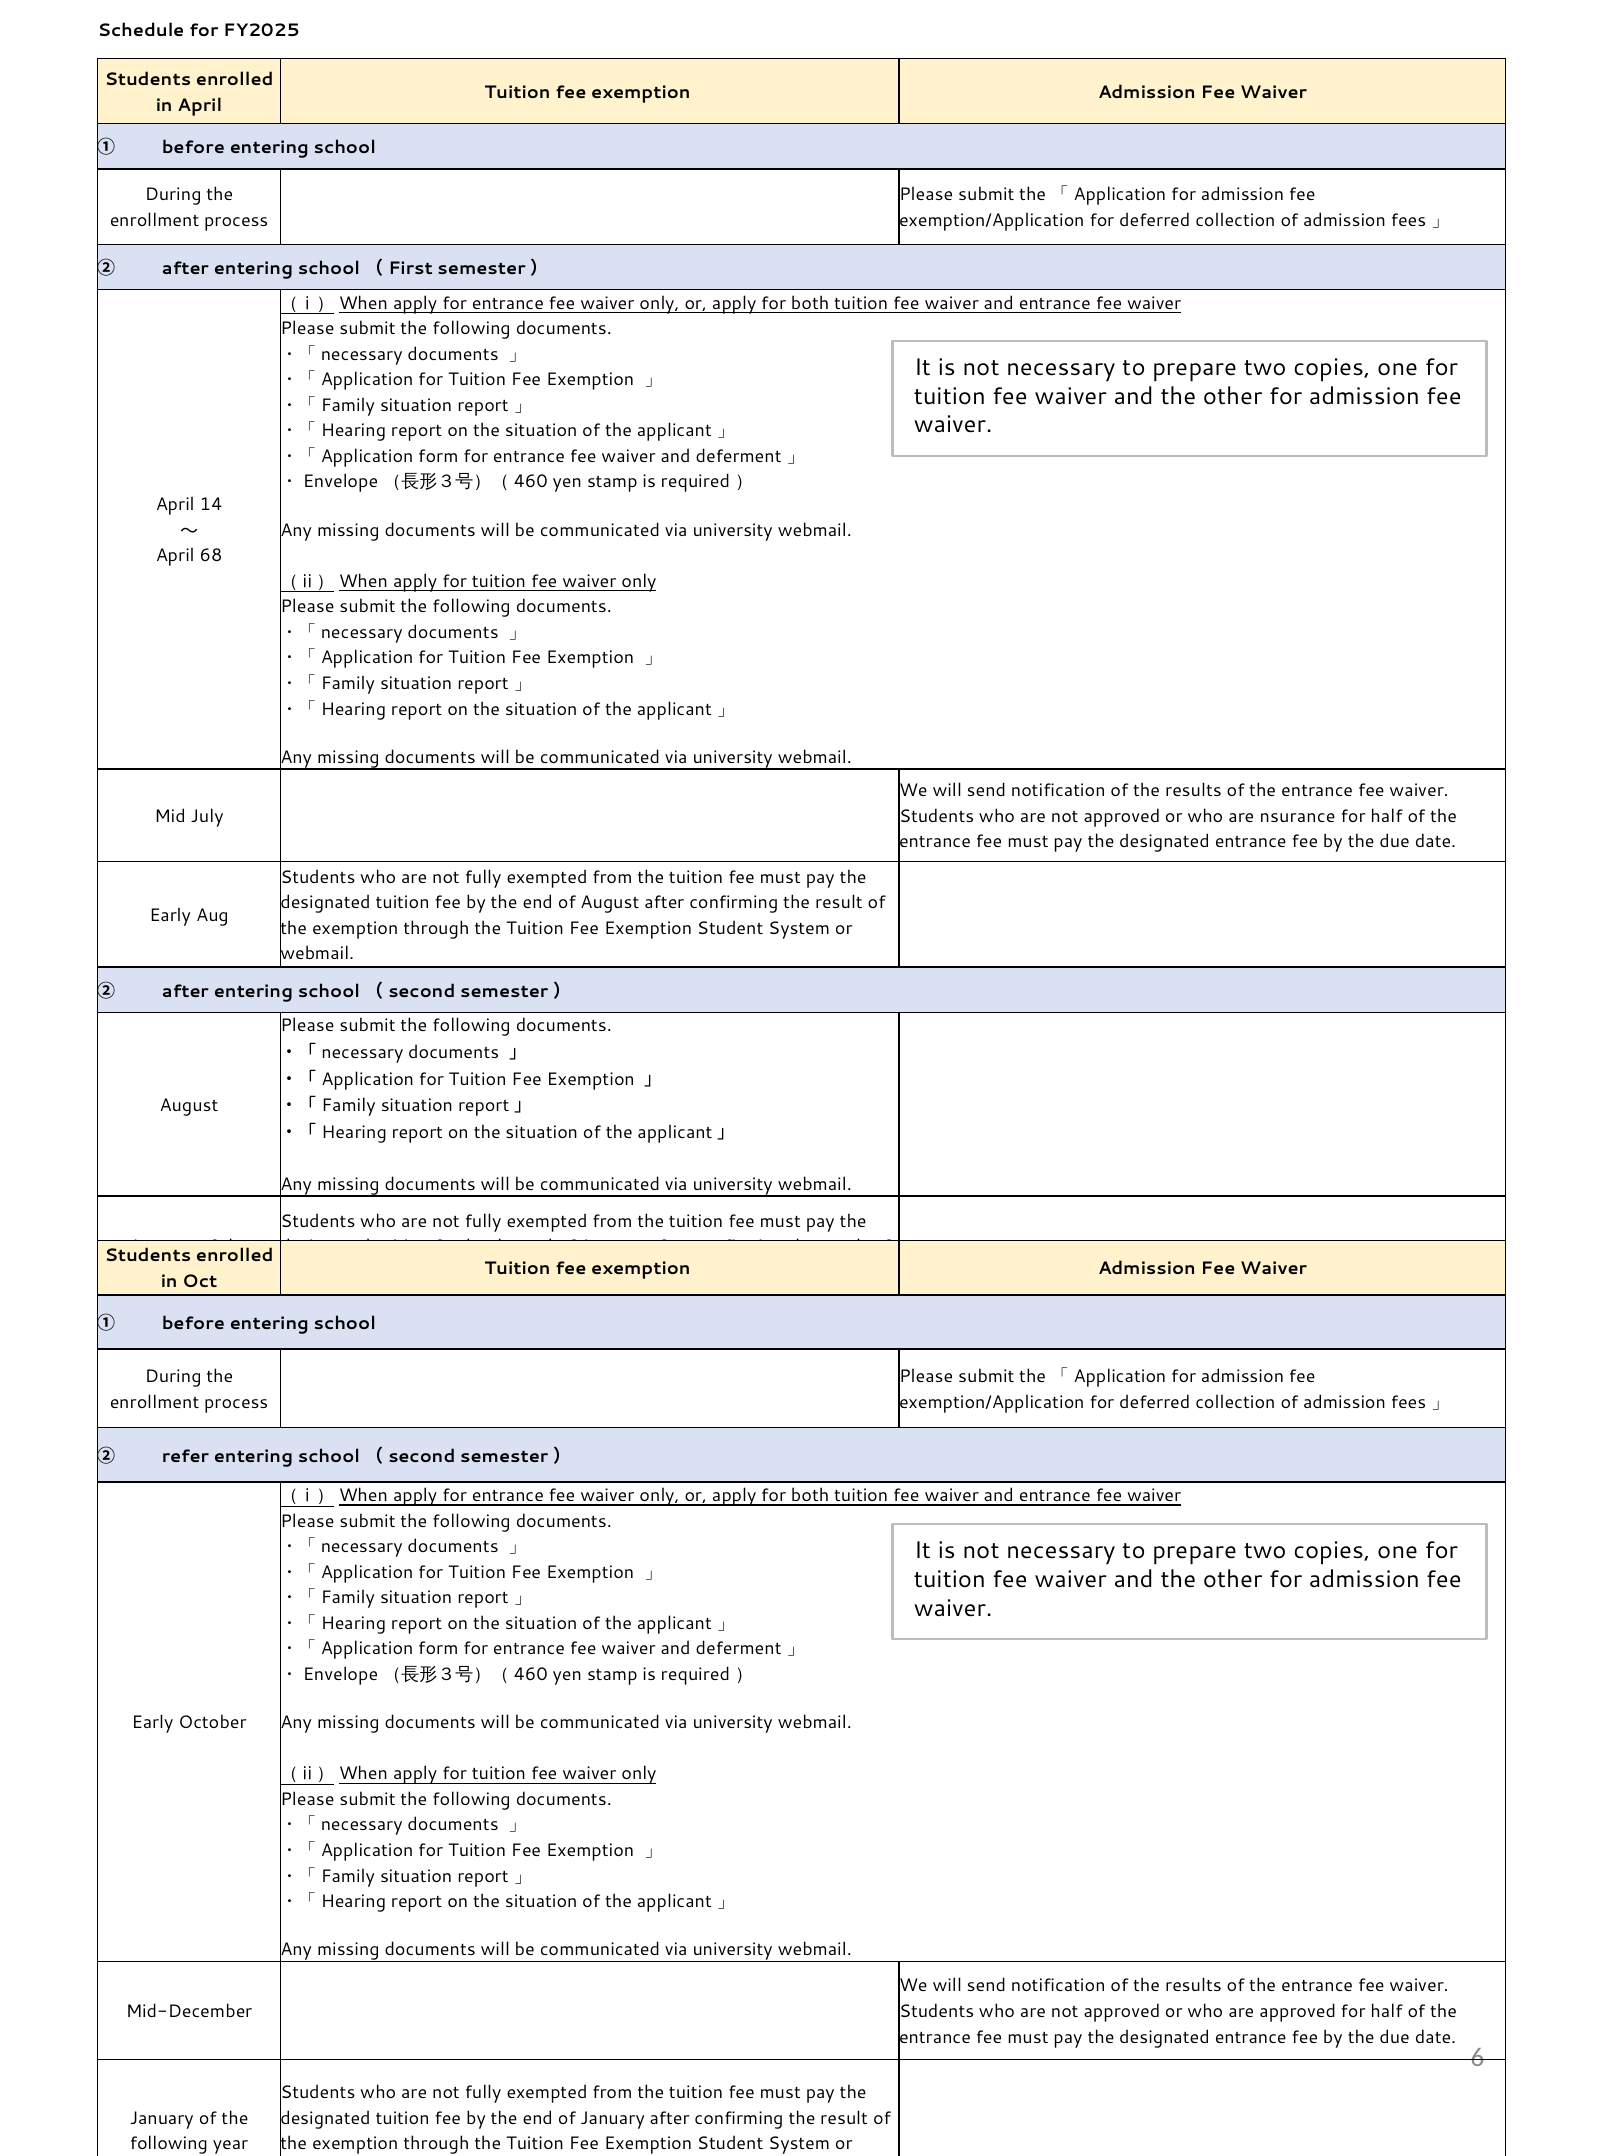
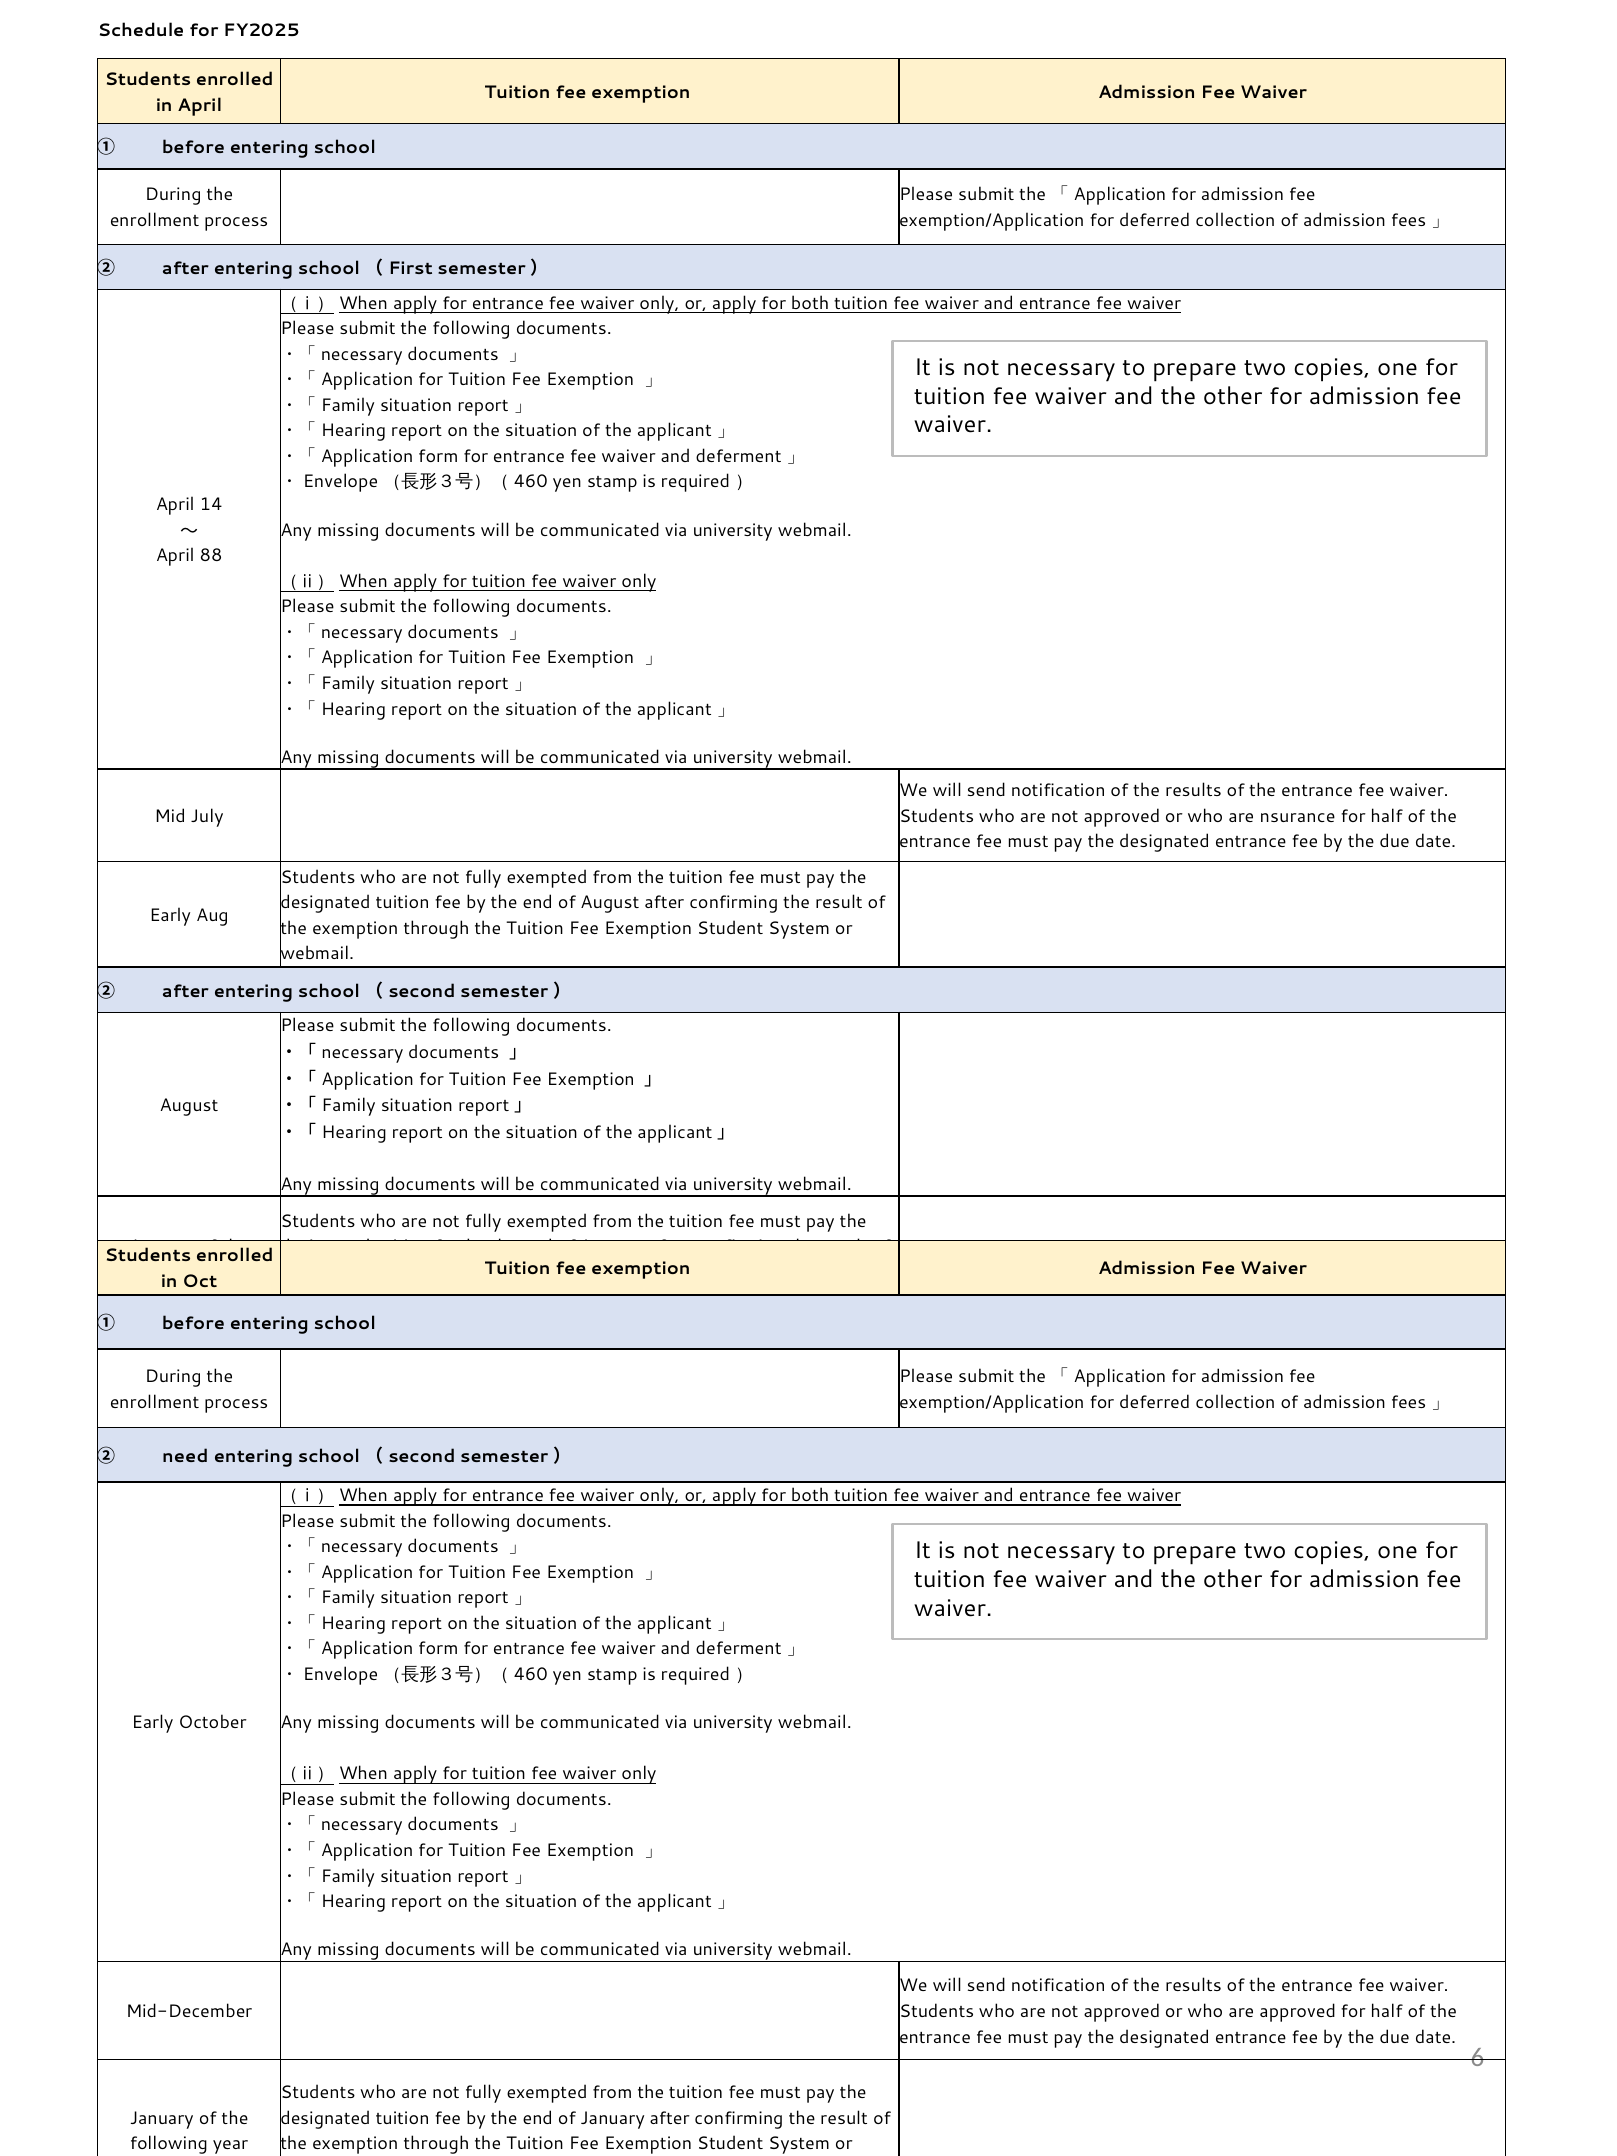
68: 68 -> 88
refer: refer -> need
